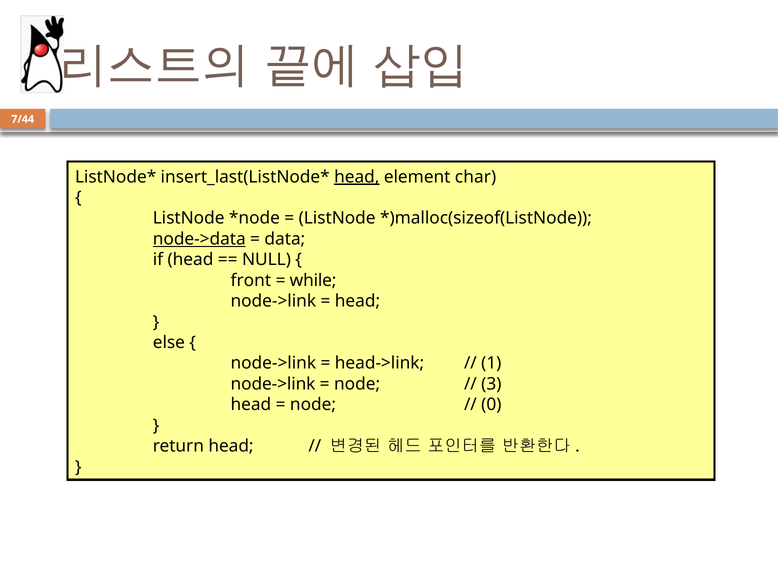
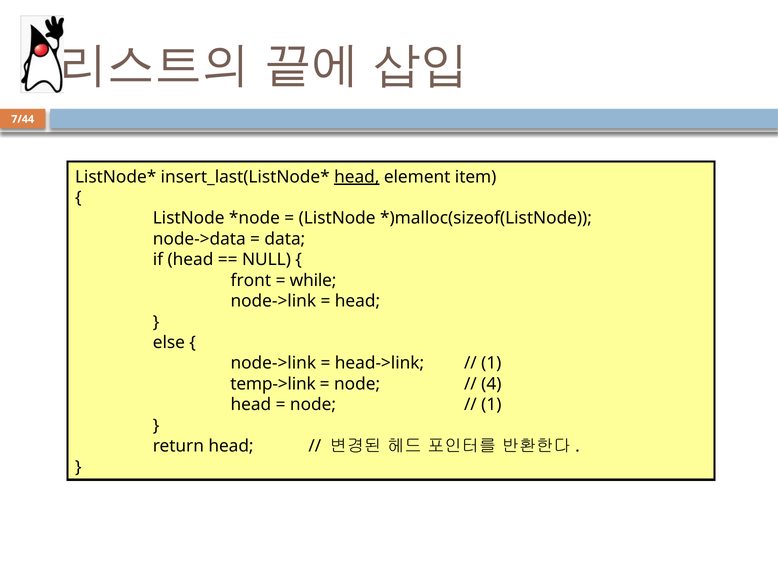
char: char -> item
node->data underline: present -> none
node->link at (273, 384): node->link -> temp->link
3: 3 -> 4
0 at (491, 405): 0 -> 1
